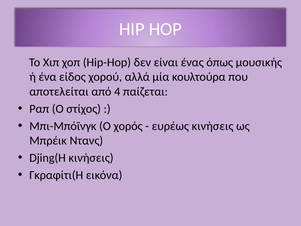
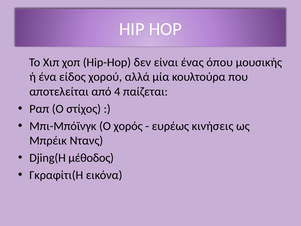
όπως: όπως -> όπου
Djing(Η κινήσεις: κινήσεις -> μέθοδος
